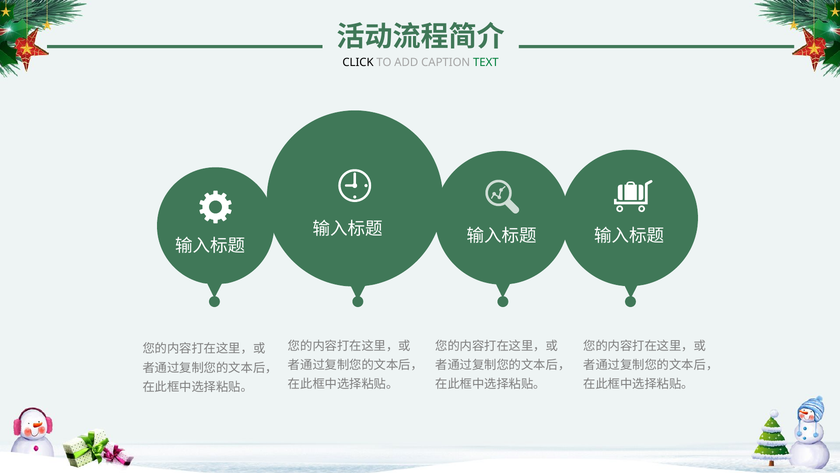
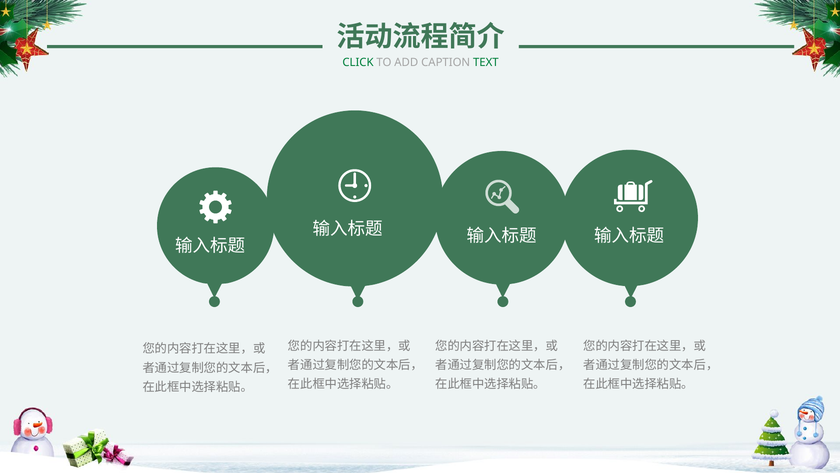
CLICK colour: black -> green
